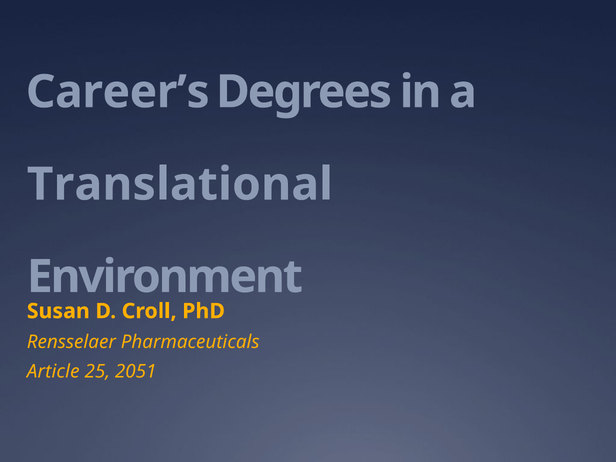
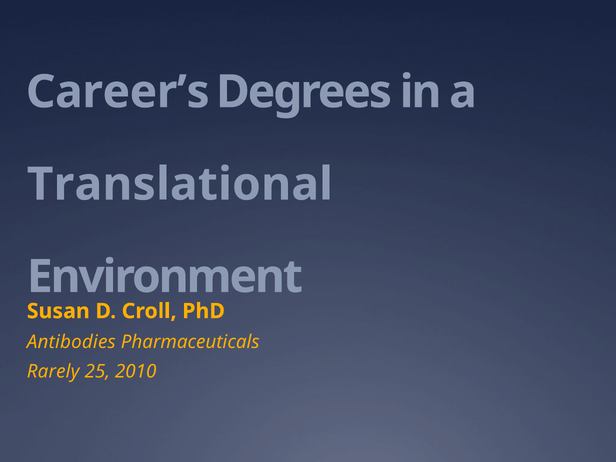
Rensselaer: Rensselaer -> Antibodies
Article: Article -> Rarely
2051: 2051 -> 2010
